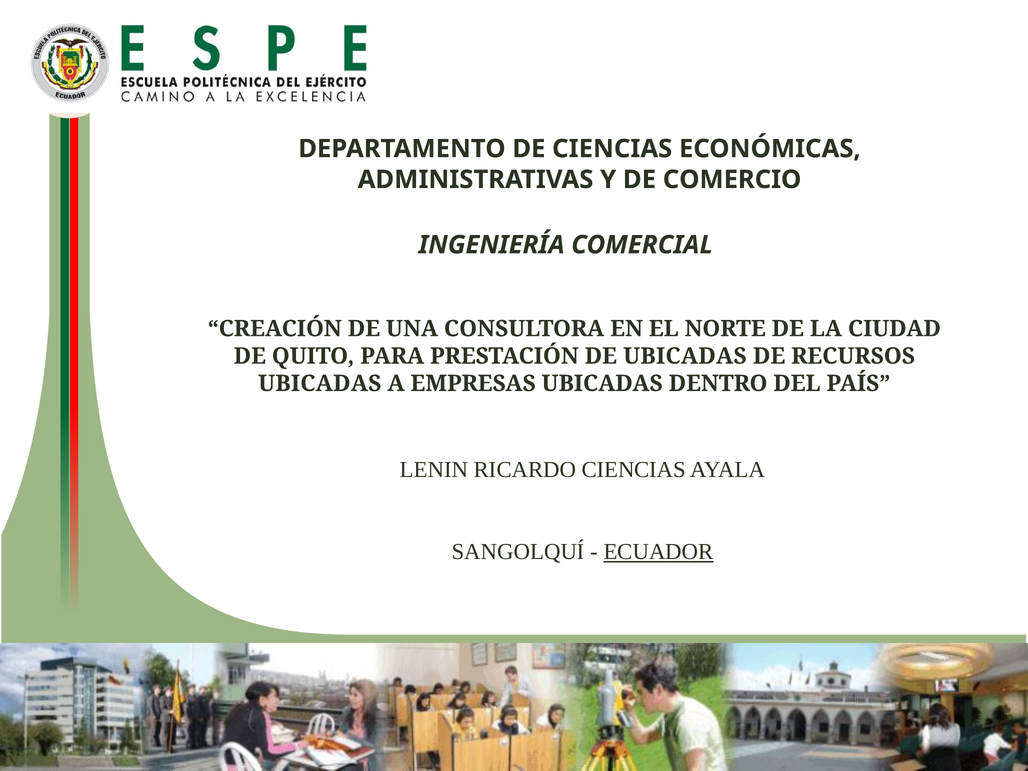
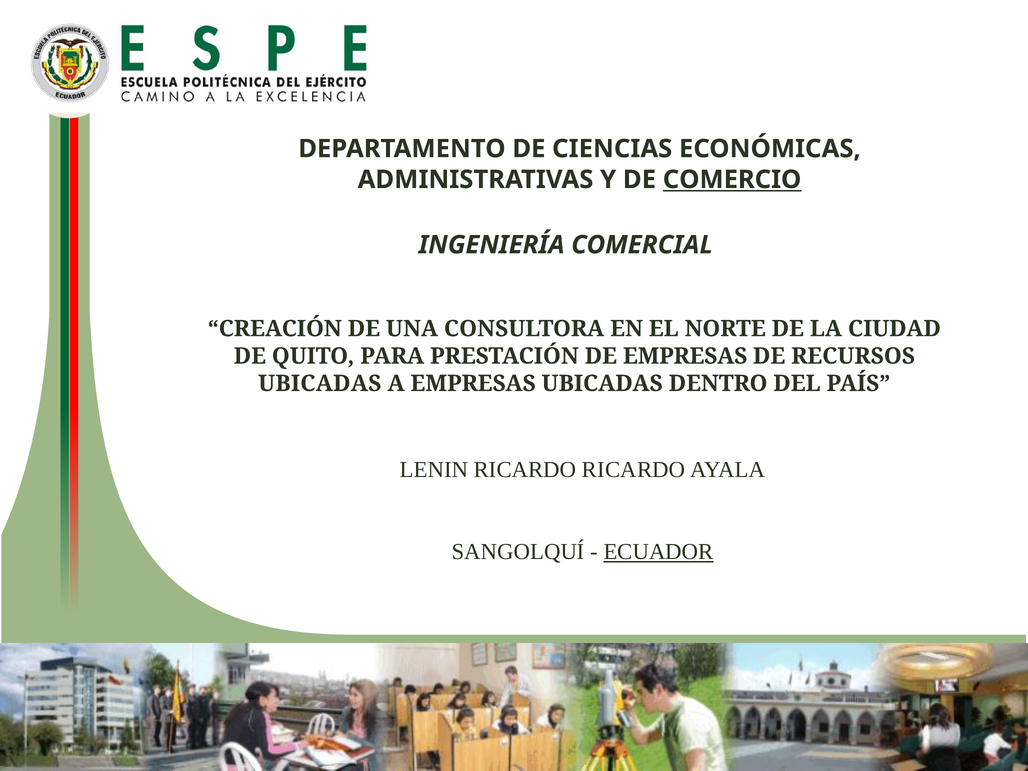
COMERCIO underline: none -> present
DE UBICADAS: UBICADAS -> EMPRESAS
RICARDO CIENCIAS: CIENCIAS -> RICARDO
